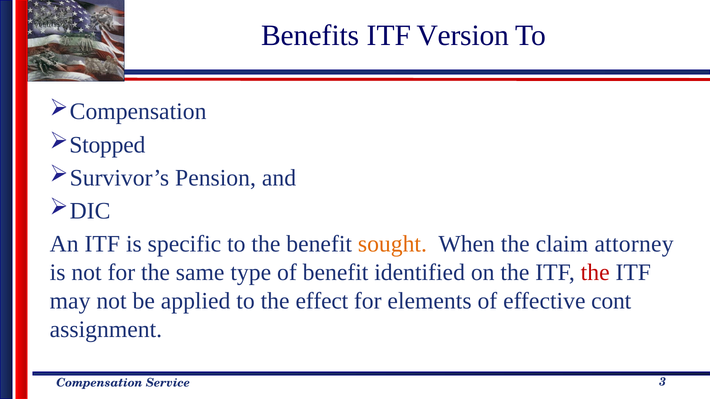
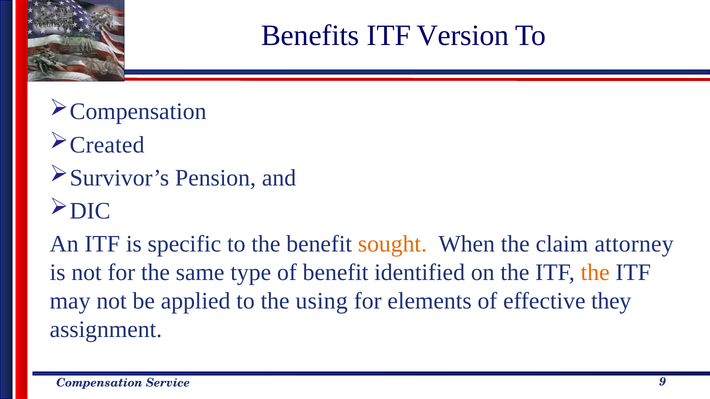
Stopped: Stopped -> Created
the at (595, 273) colour: red -> orange
effect: effect -> using
cont: cont -> they
3: 3 -> 9
